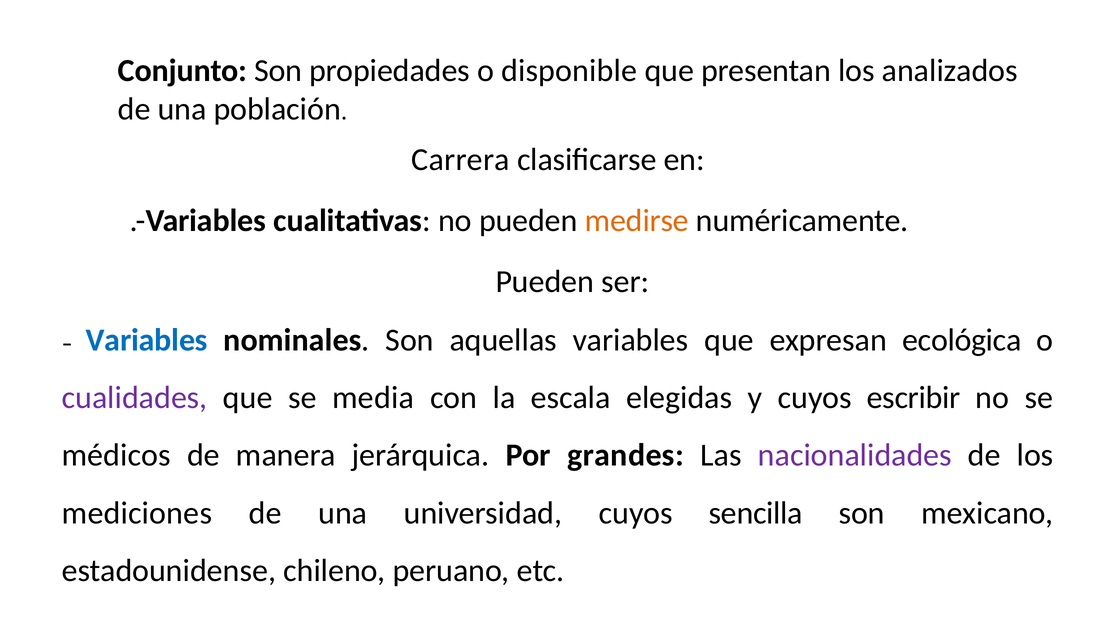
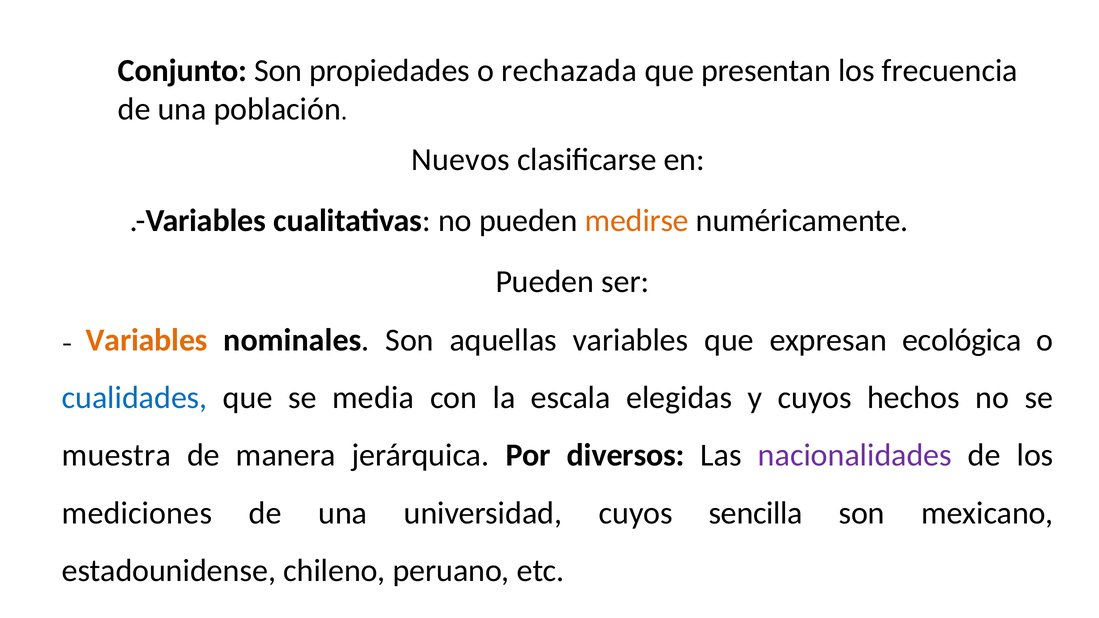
disponible: disponible -> rechazada
analizados: analizados -> frecuencia
Carrera: Carrera -> Nuevos
Variables at (147, 340) colour: blue -> orange
cualidades colour: purple -> blue
escribir: escribir -> hechos
médicos: médicos -> muestra
grandes: grandes -> diversos
